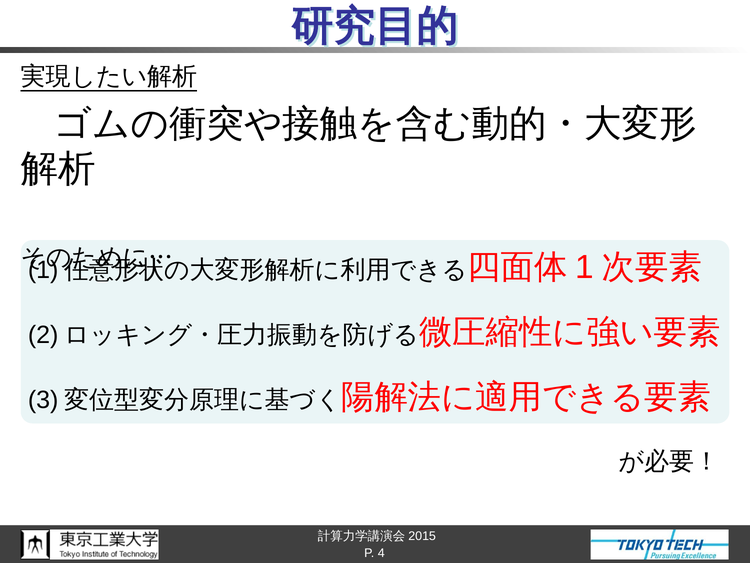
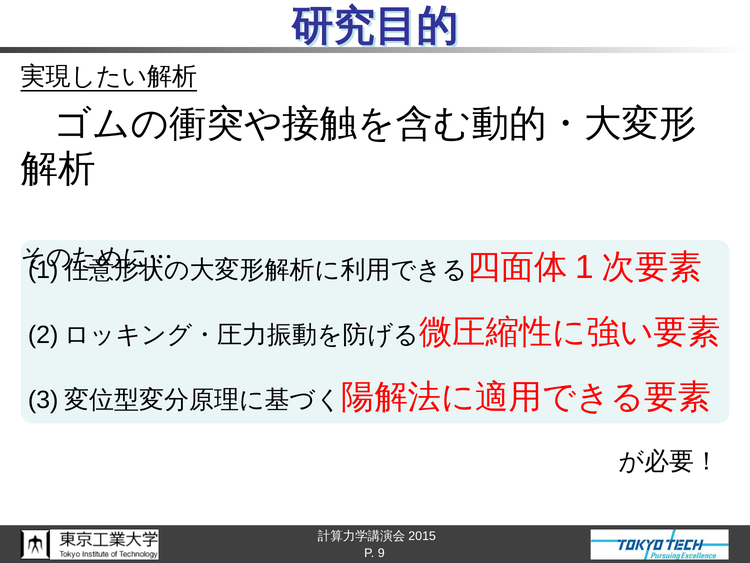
4: 4 -> 9
